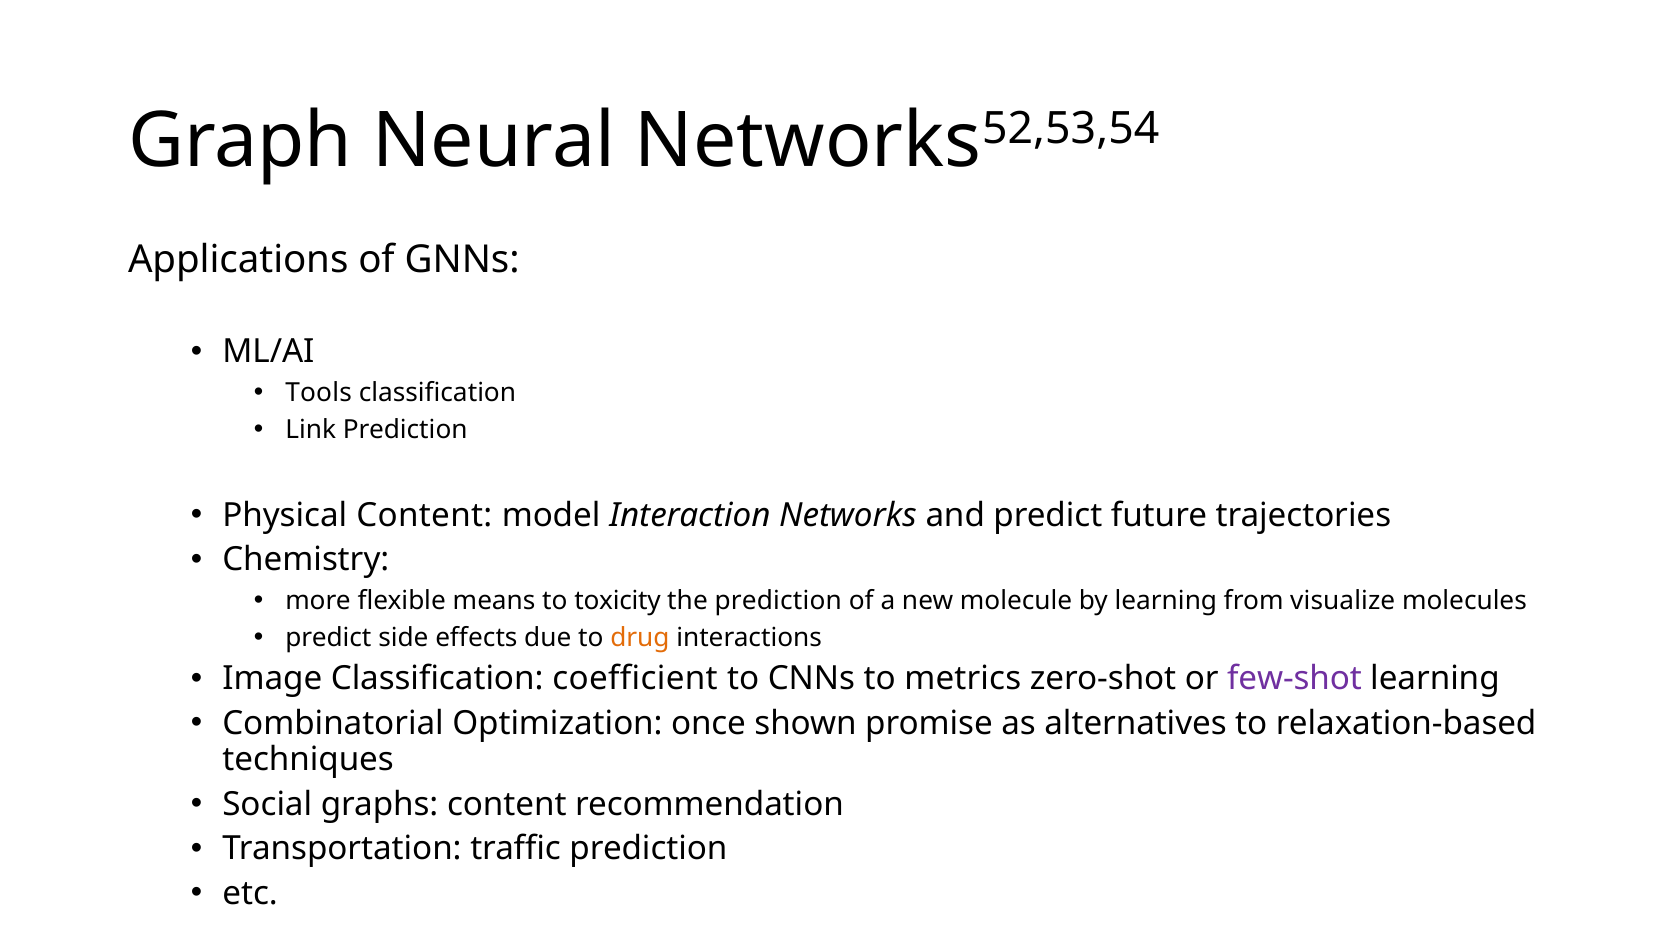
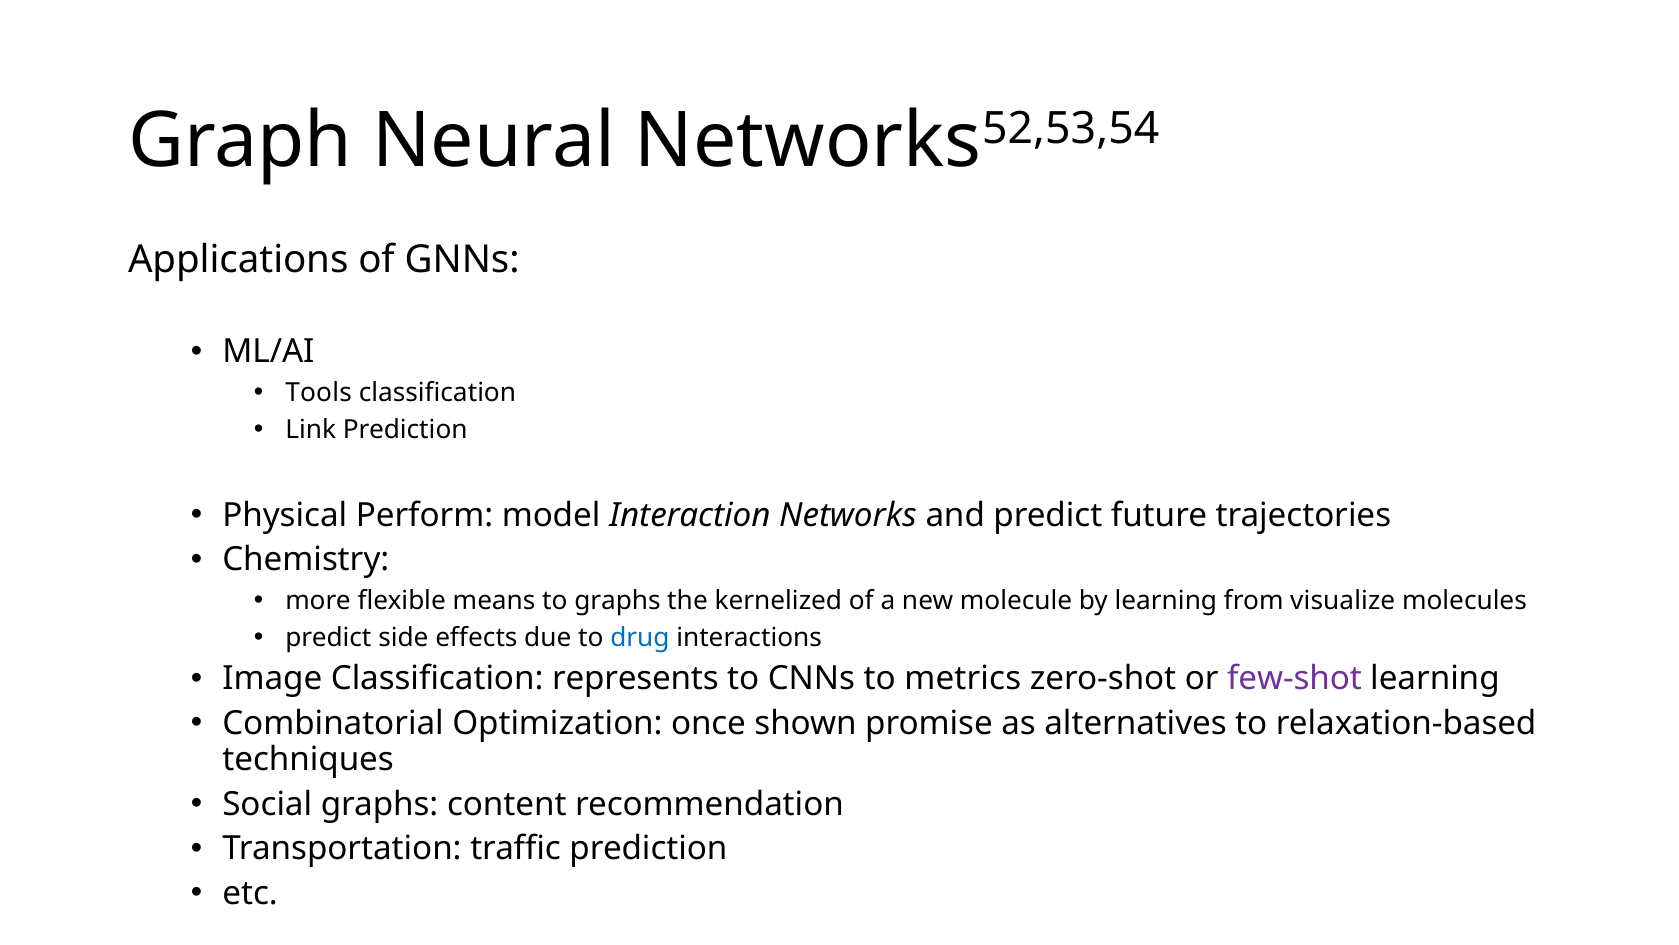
Physical Content: Content -> Perform
to toxicity: toxicity -> graphs
the prediction: prediction -> kernelized
drug colour: orange -> blue
coefficient: coefficient -> represents
